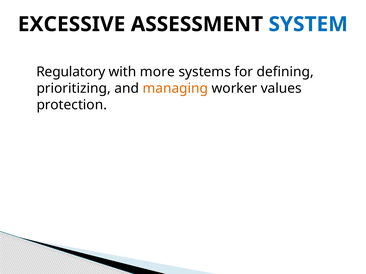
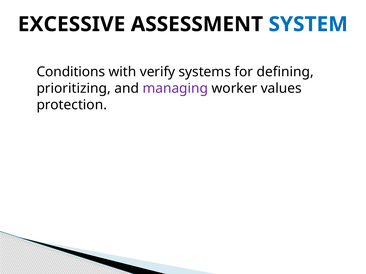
Regulatory: Regulatory -> Conditions
more: more -> verify
managing colour: orange -> purple
